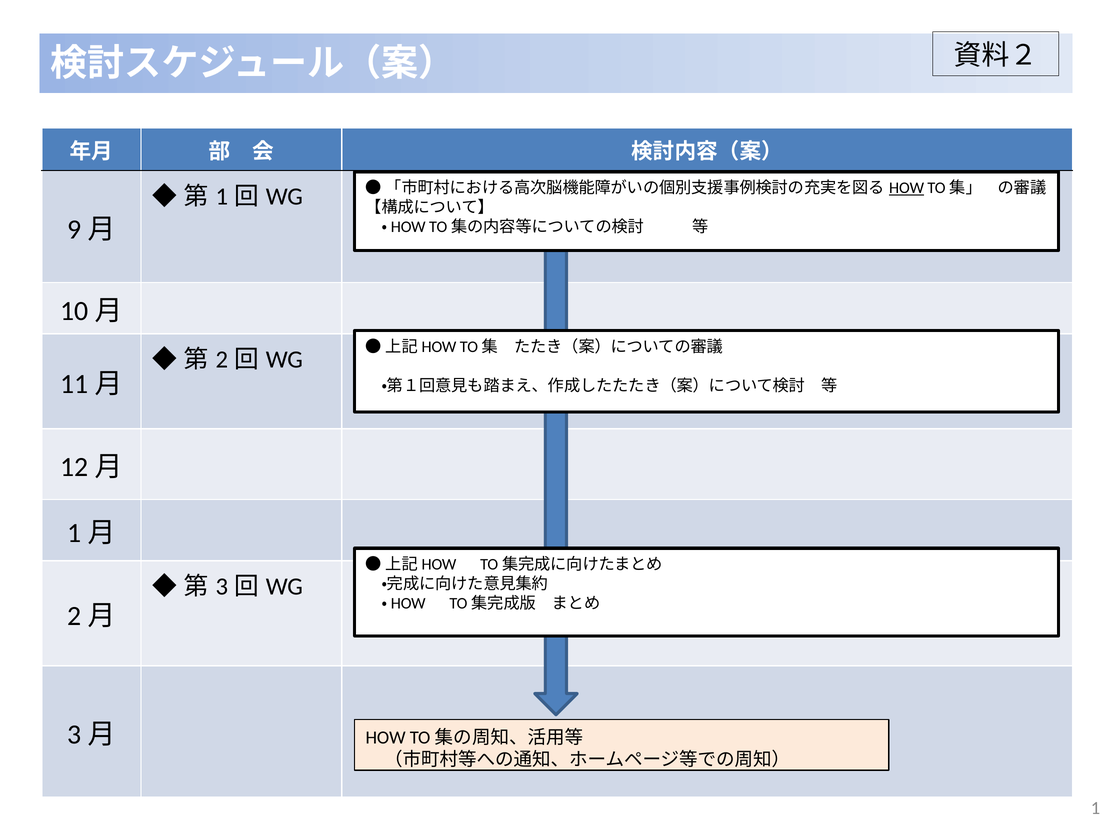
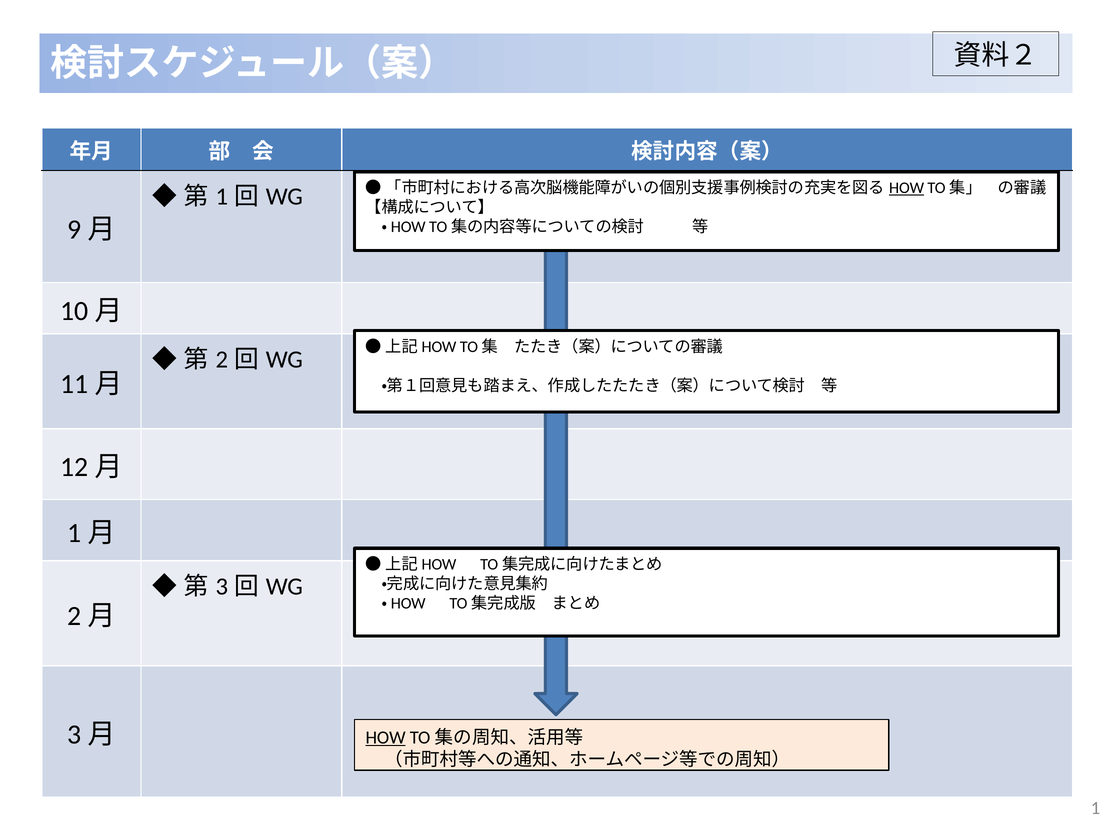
HOW at (386, 738) underline: none -> present
